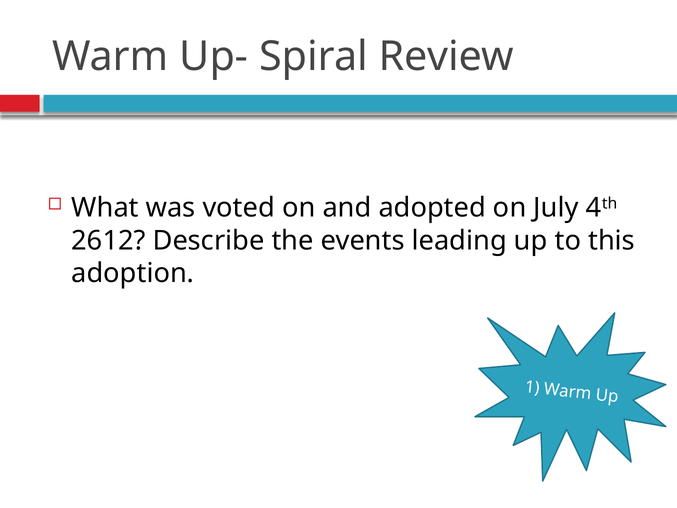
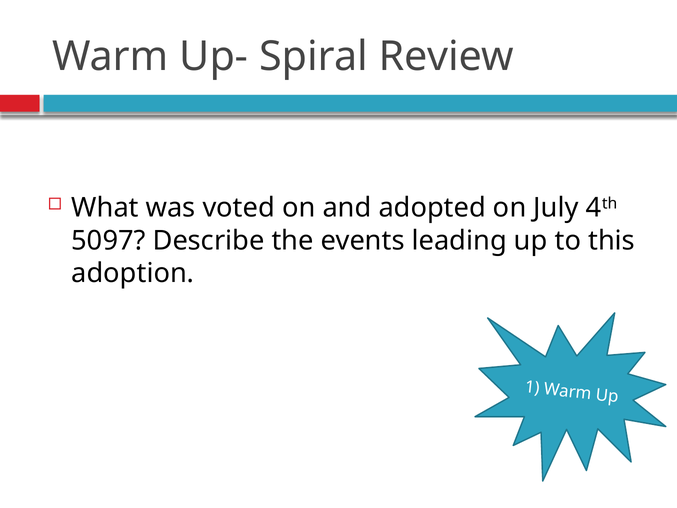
2612: 2612 -> 5097
